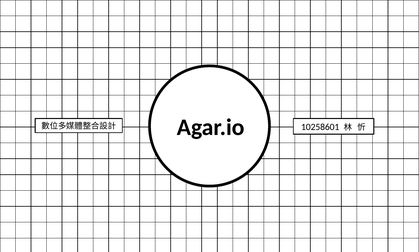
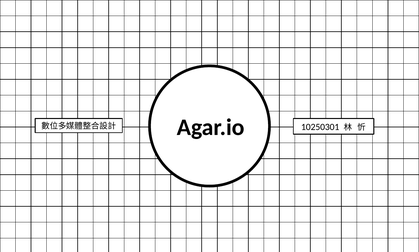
10258601: 10258601 -> 10250301
